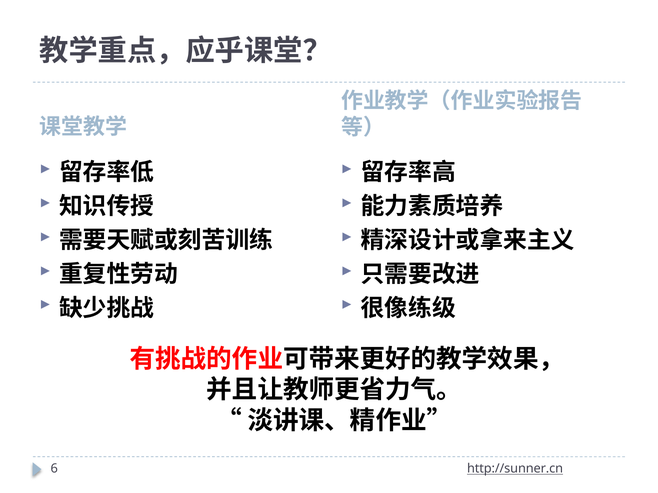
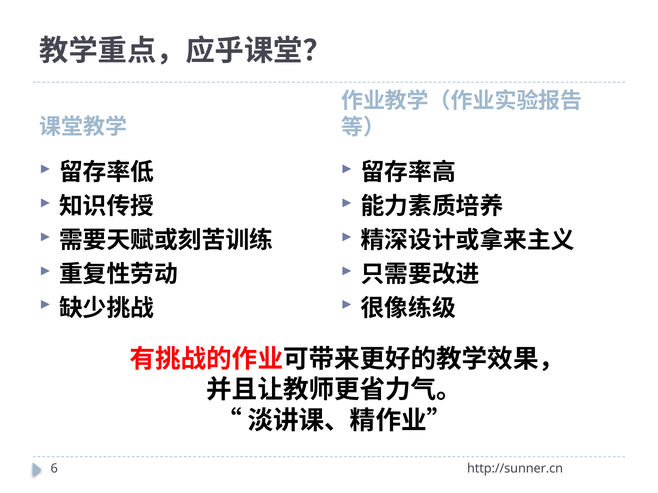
http://sunner.cn underline: present -> none
